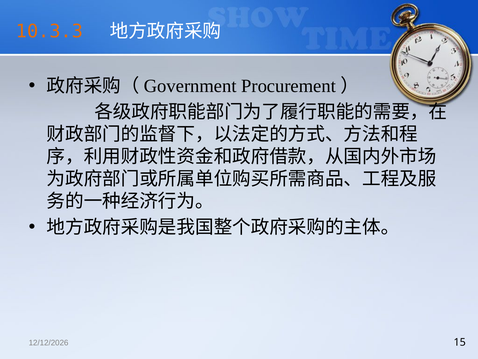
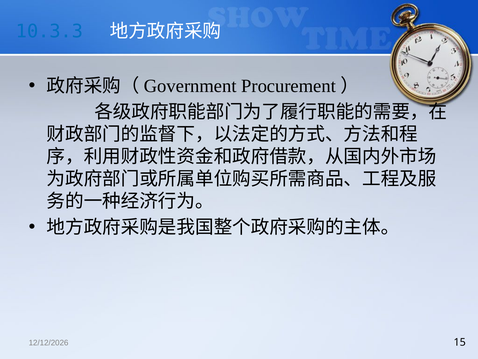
10.3.3 colour: orange -> blue
